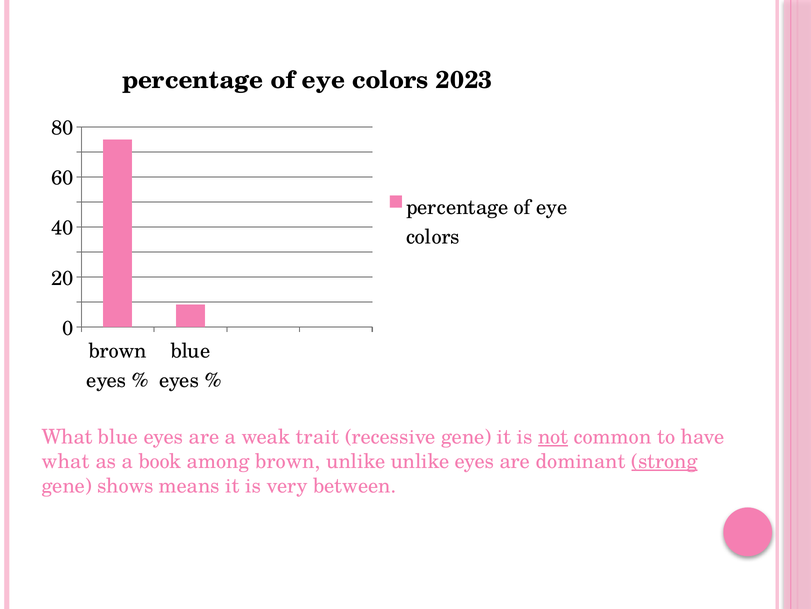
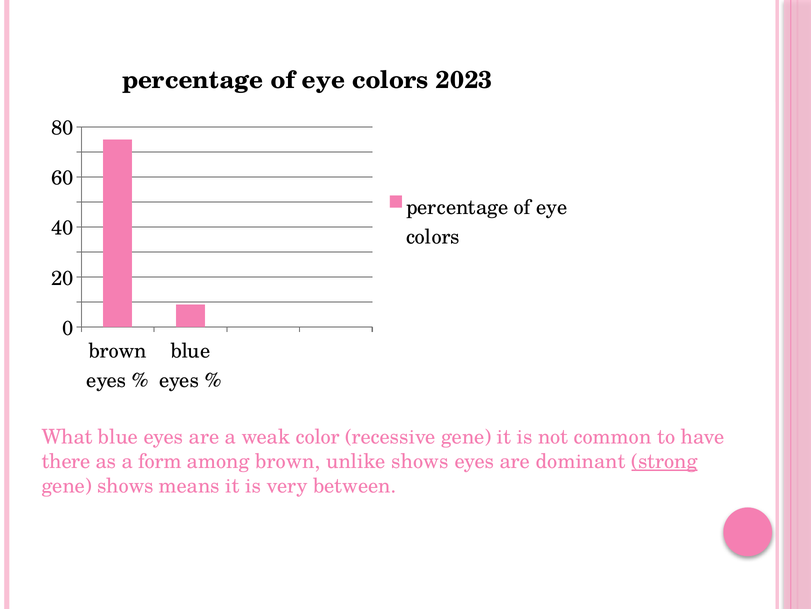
trait: trait -> color
not underline: present -> none
what at (66, 461): what -> there
book: book -> form
unlike unlike: unlike -> shows
